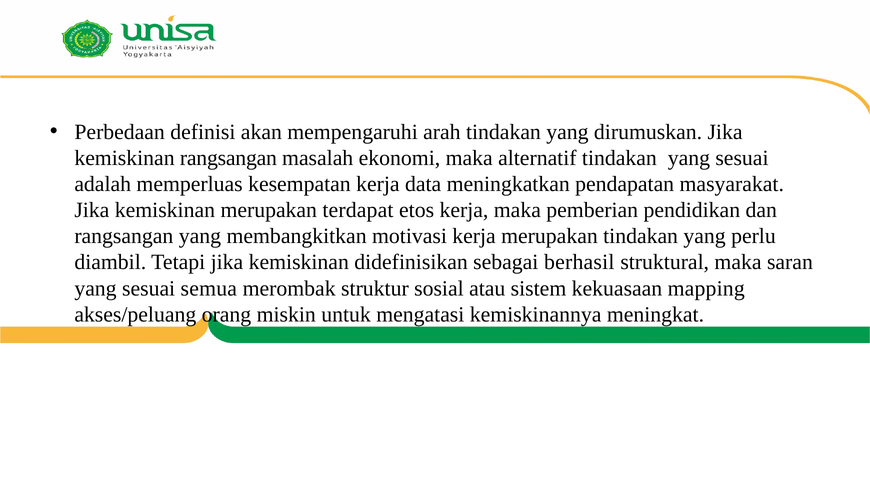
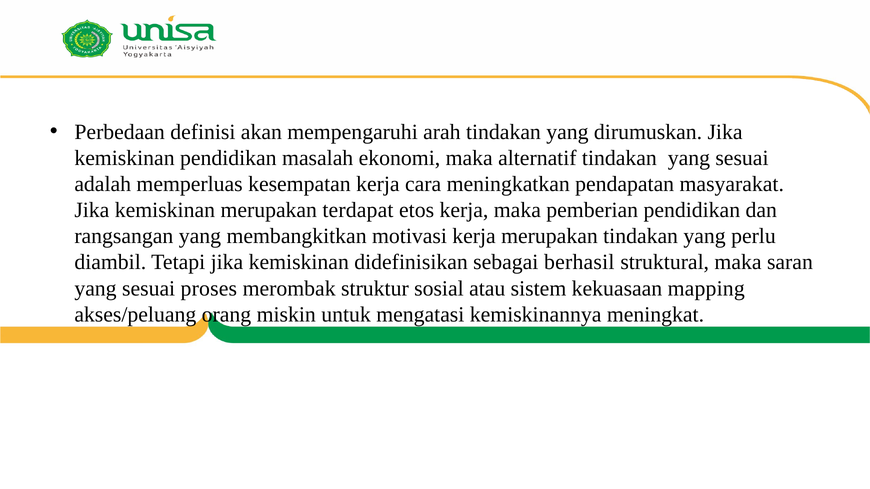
kemiskinan rangsangan: rangsangan -> pendidikan
data: data -> cara
semua: semua -> proses
